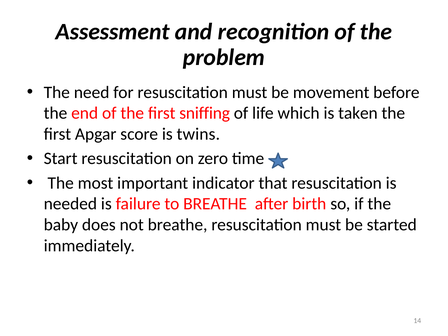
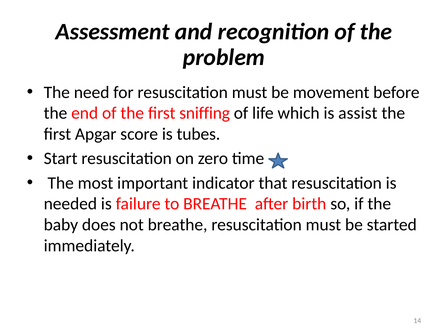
taken: taken -> assist
twins: twins -> tubes
